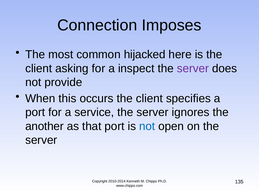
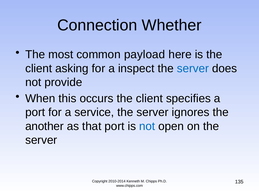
Imposes: Imposes -> Whether
hijacked: hijacked -> payload
server at (193, 68) colour: purple -> blue
